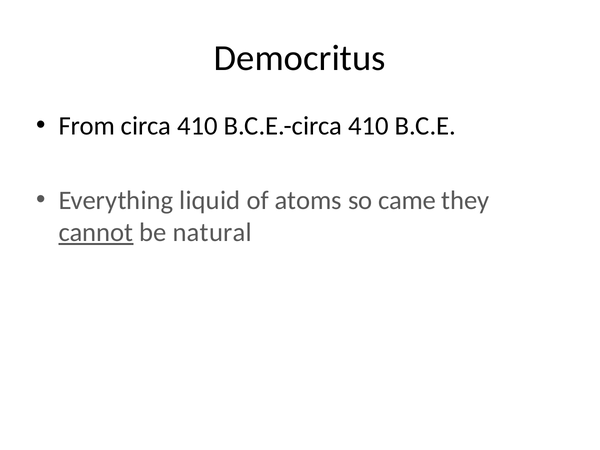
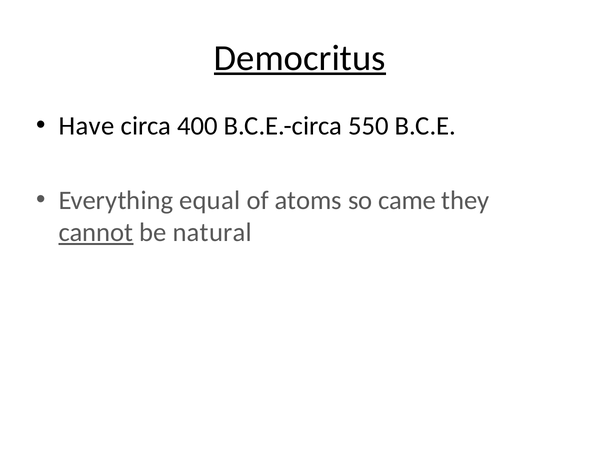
Democritus underline: none -> present
From: From -> Have
circa 410: 410 -> 400
B.C.E.-circa 410: 410 -> 550
liquid: liquid -> equal
